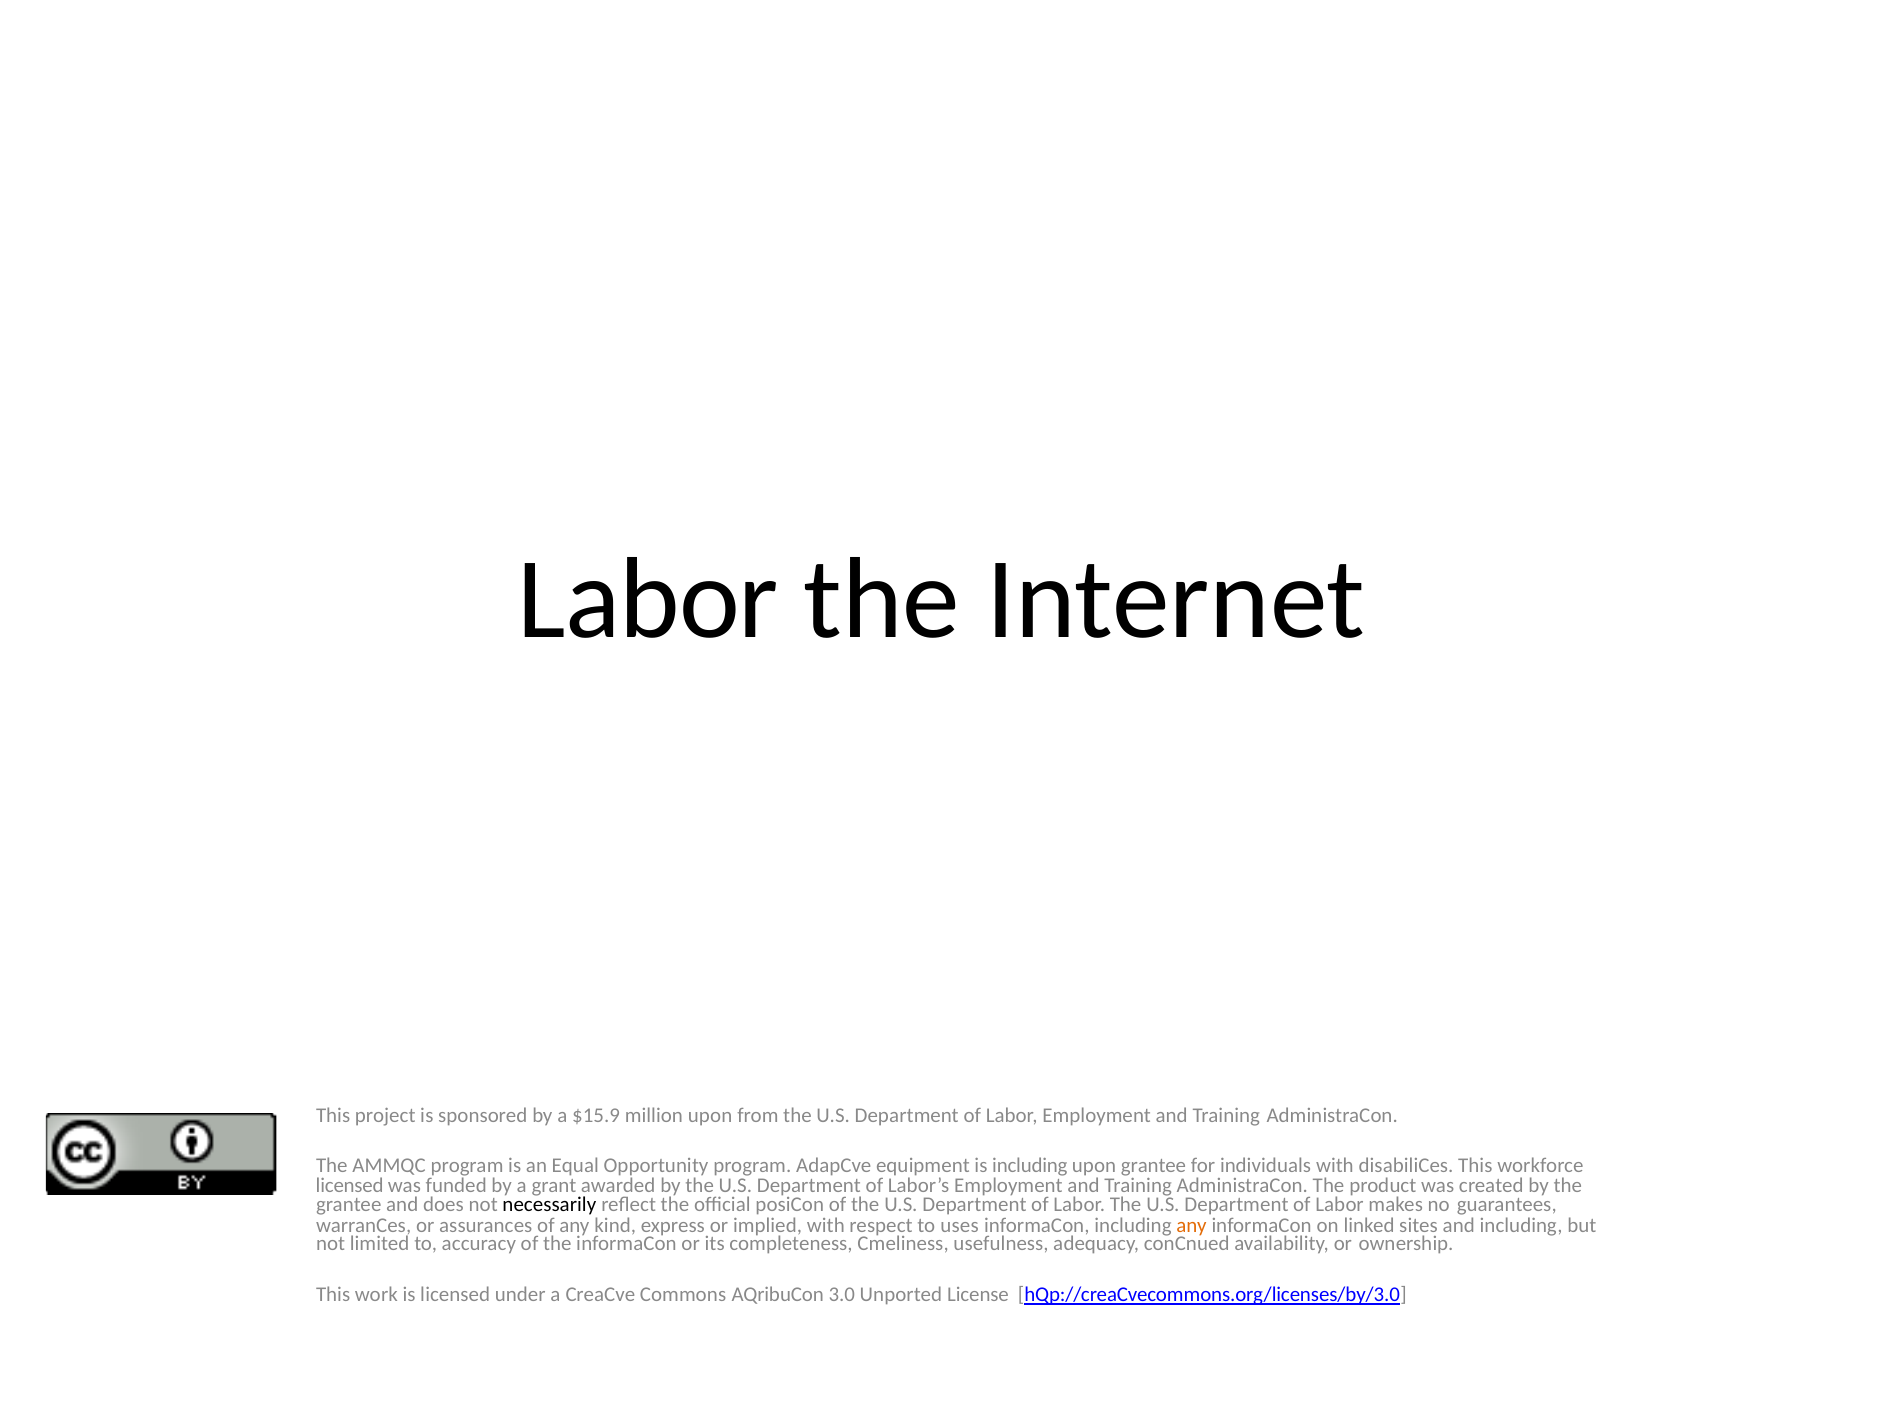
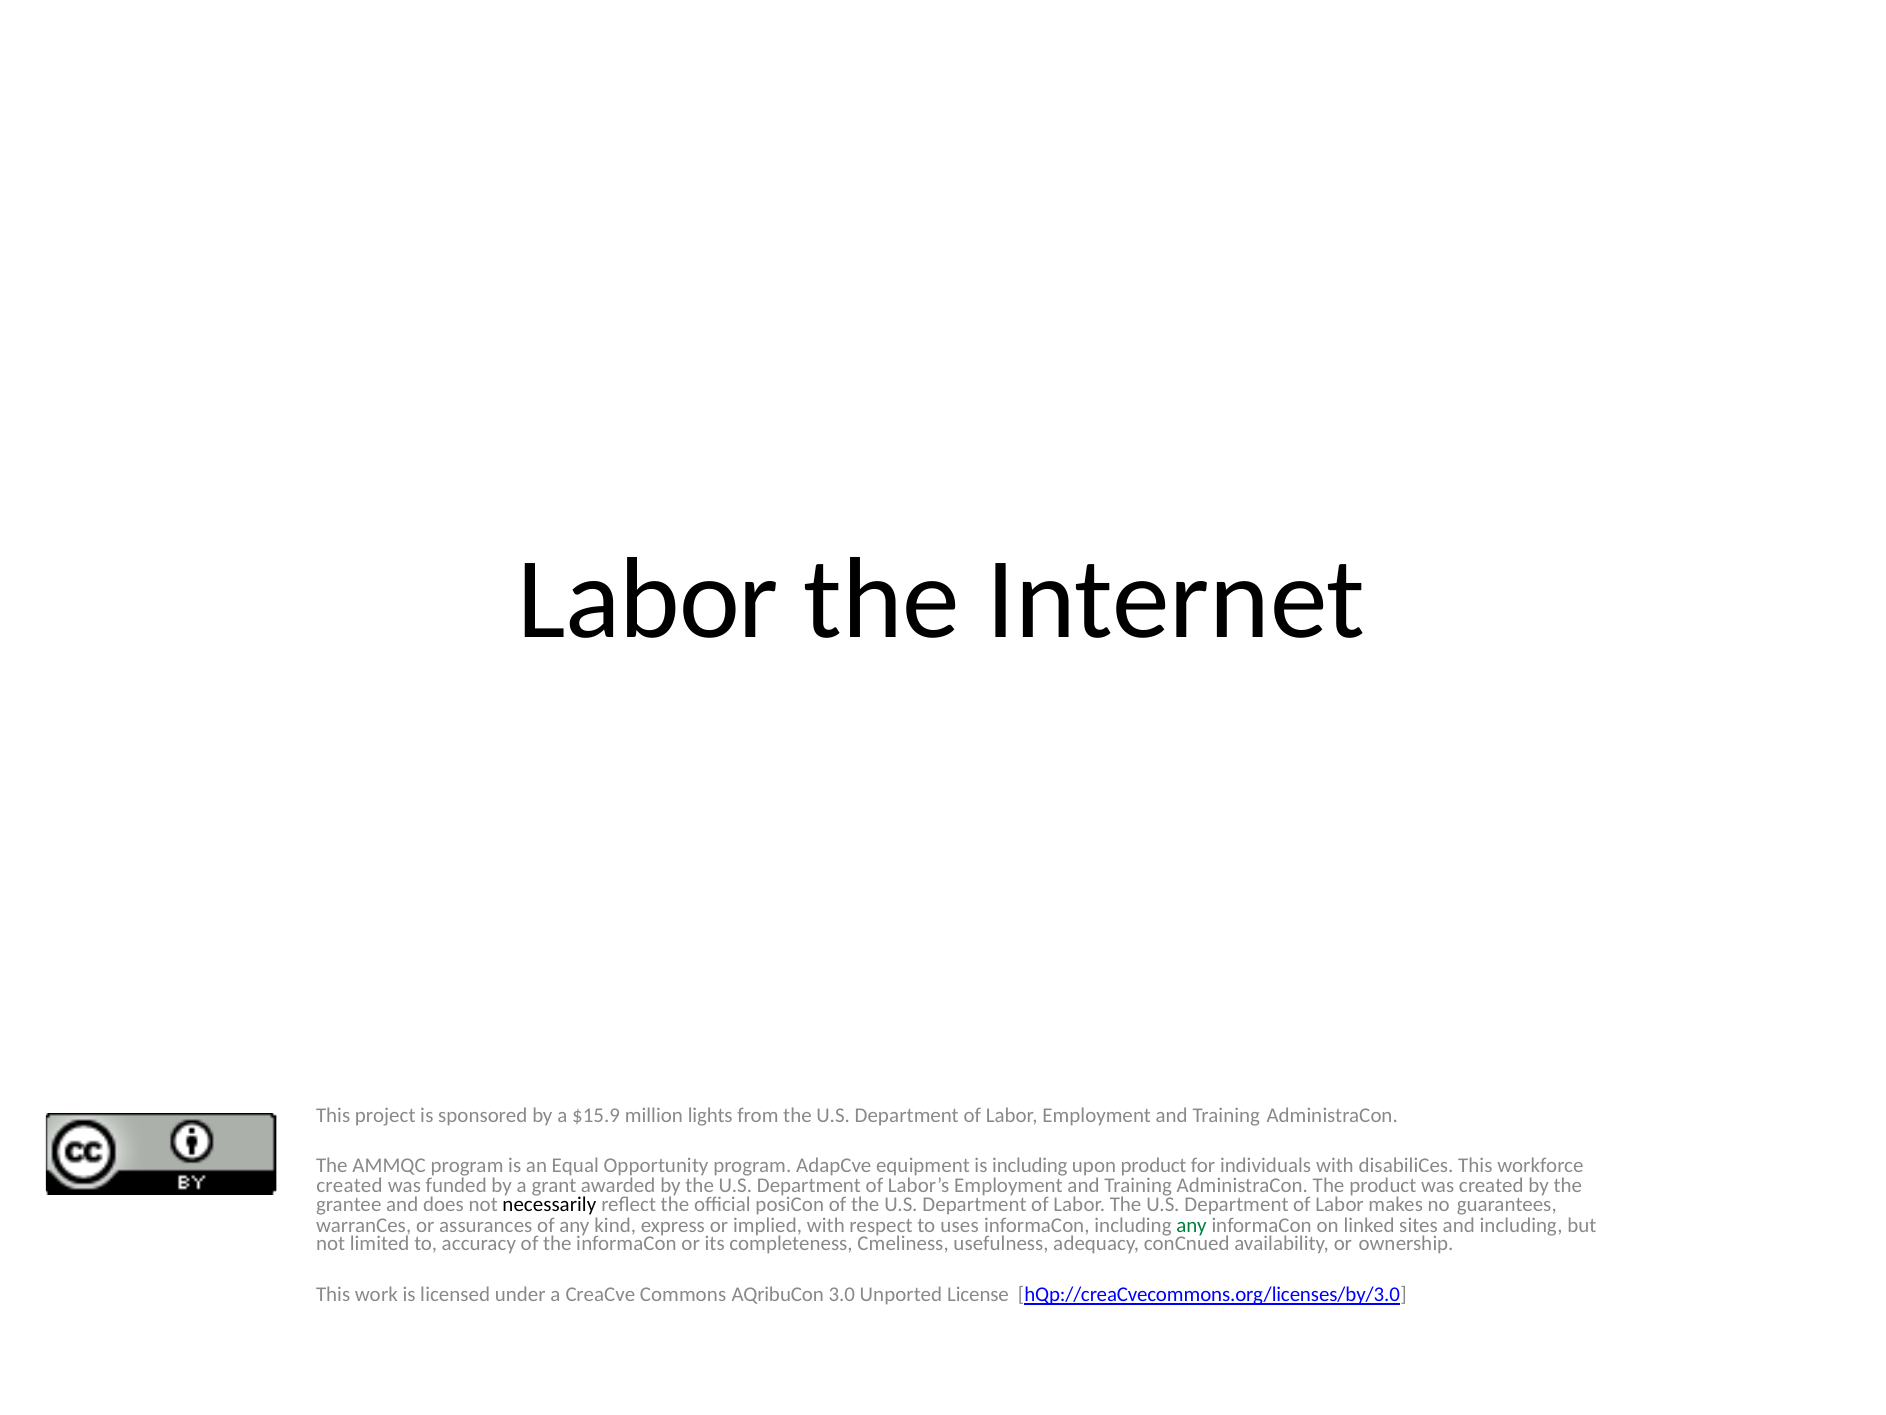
million upon: upon -> lights
upon grantee: grantee -> product
licensed at (350, 1185): licensed -> created
any at (1192, 1225) colour: orange -> green
